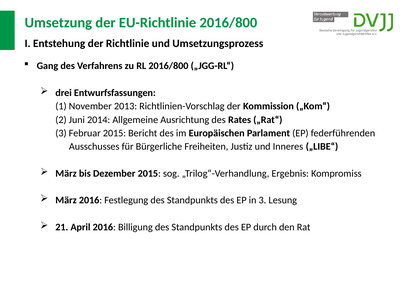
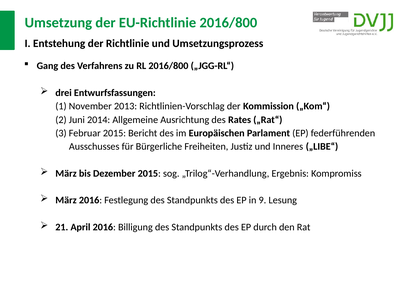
in 3: 3 -> 9
